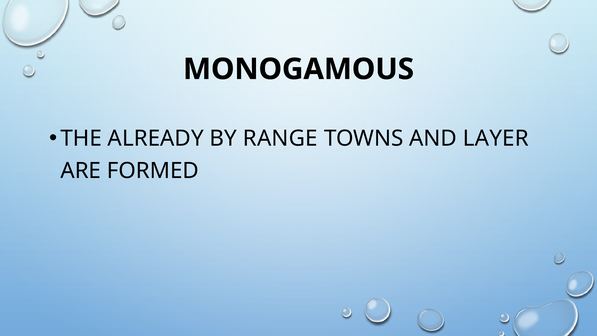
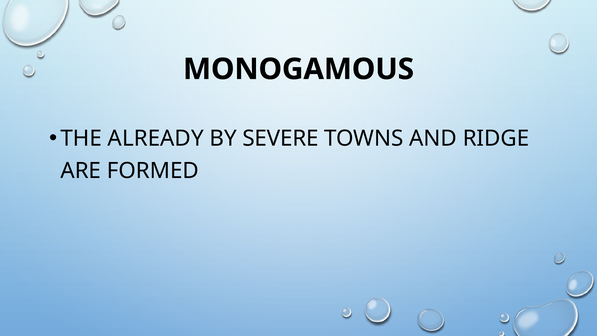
RANGE: RANGE -> SEVERE
LAYER: LAYER -> RIDGE
